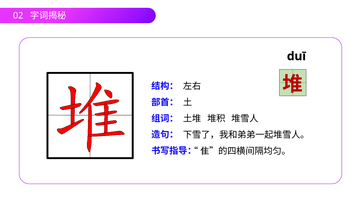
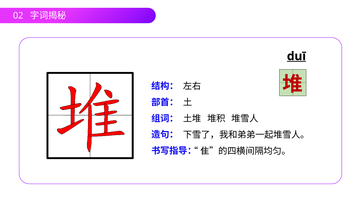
duī underline: none -> present
